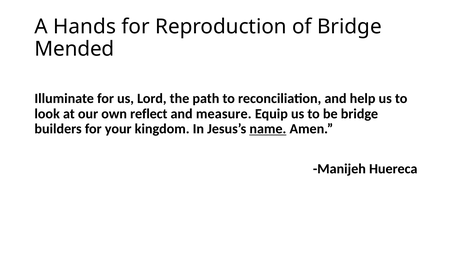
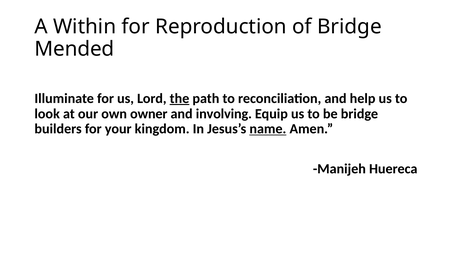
Hands: Hands -> Within
the underline: none -> present
reflect: reflect -> owner
measure: measure -> involving
